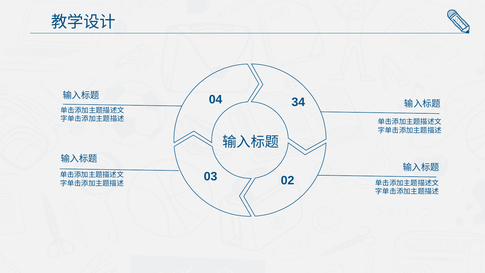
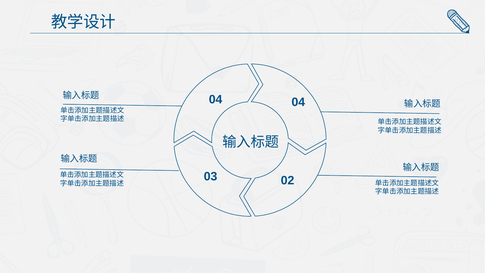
04 34: 34 -> 04
